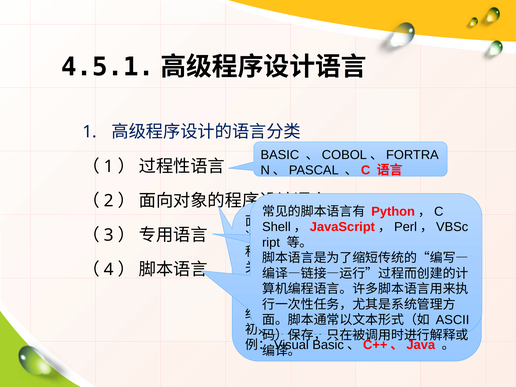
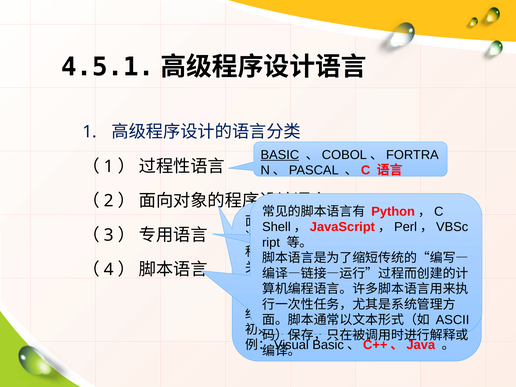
BASIC underline: none -> present
